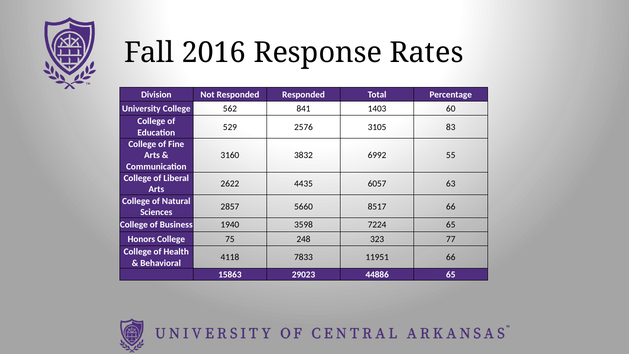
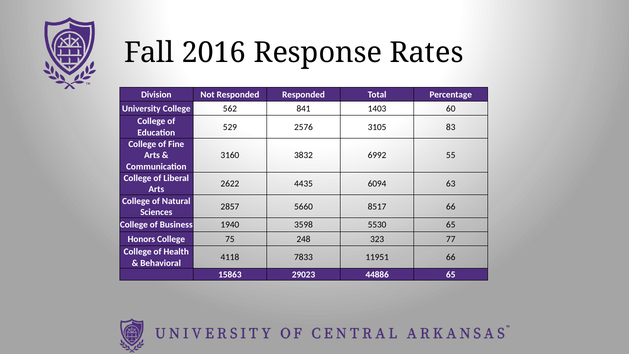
6057: 6057 -> 6094
7224: 7224 -> 5530
